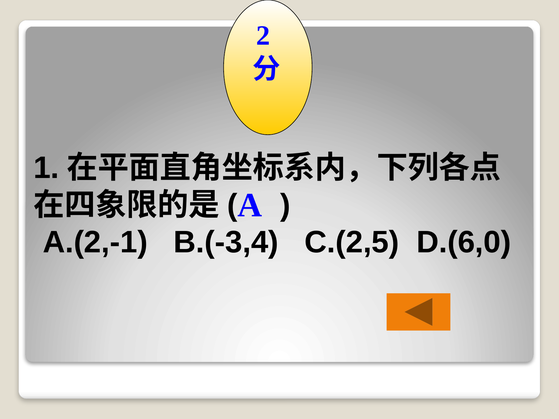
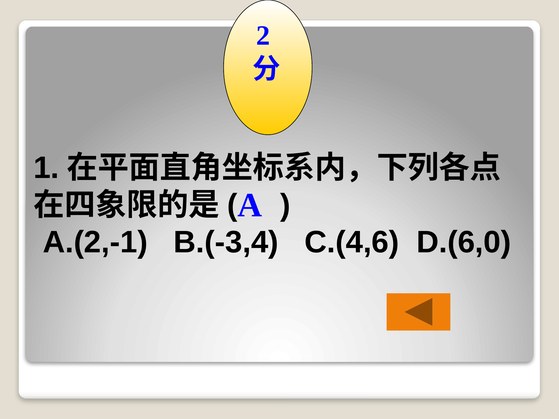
C.(2,5: C.(2,5 -> C.(4,6
